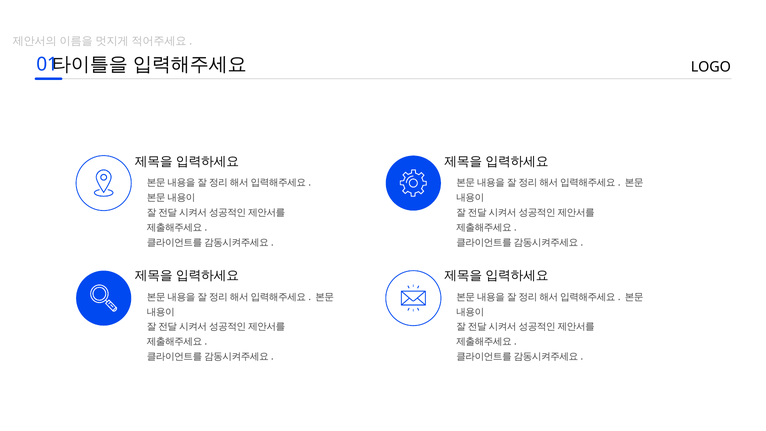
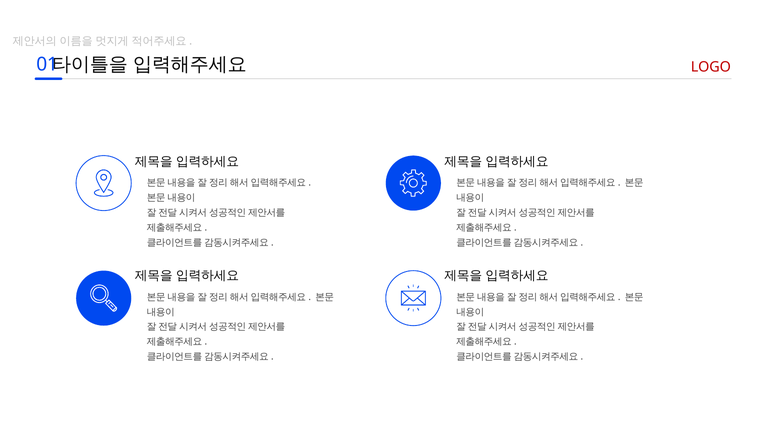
LOGO colour: black -> red
